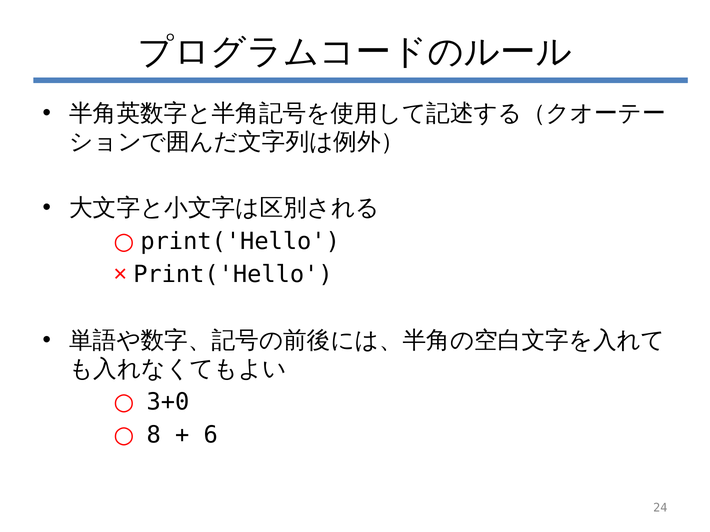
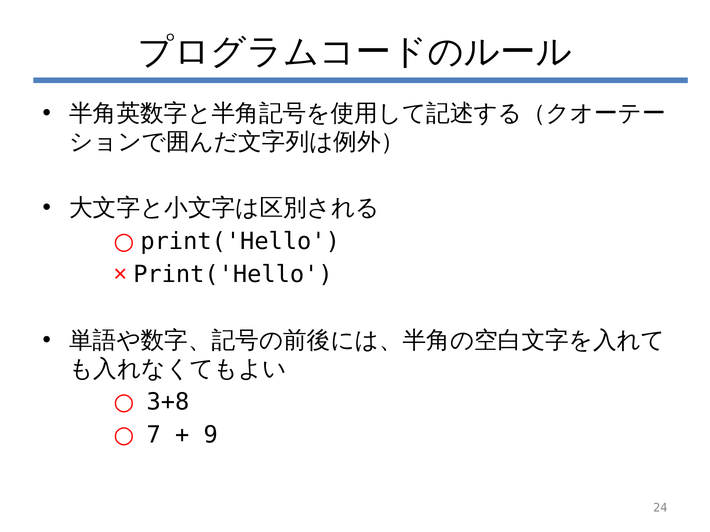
3+0: 3+0 -> 3+8
8: 8 -> 7
6: 6 -> 9
